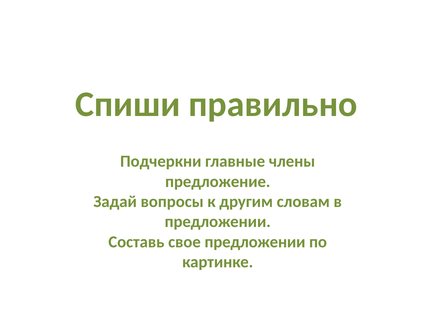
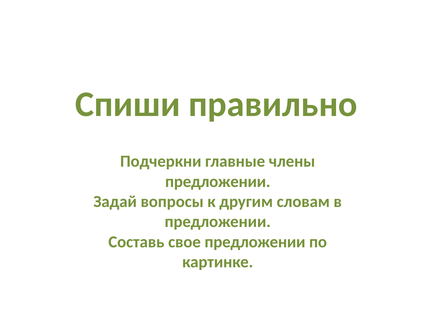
предложение at (218, 181): предложение -> предложении
